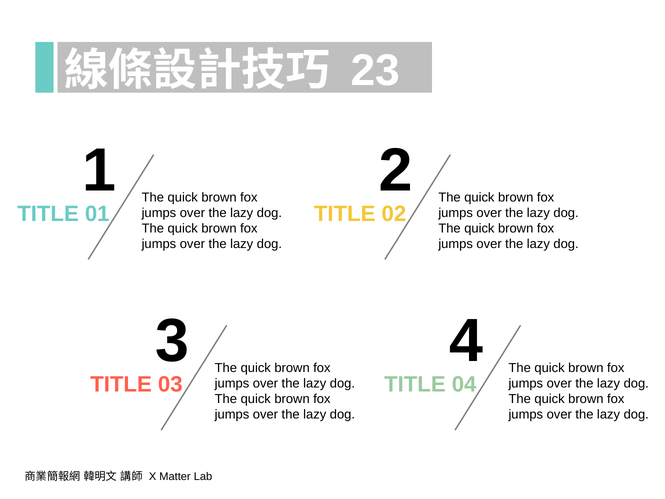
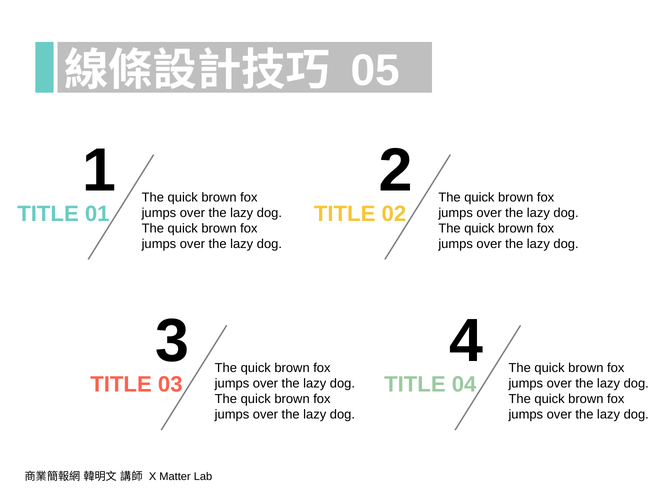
23: 23 -> 05
